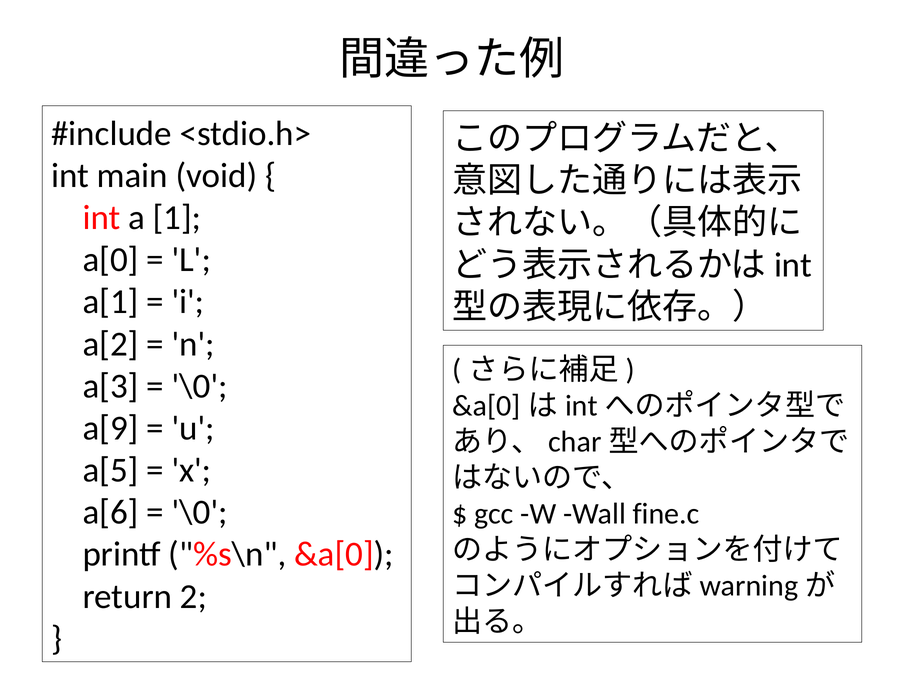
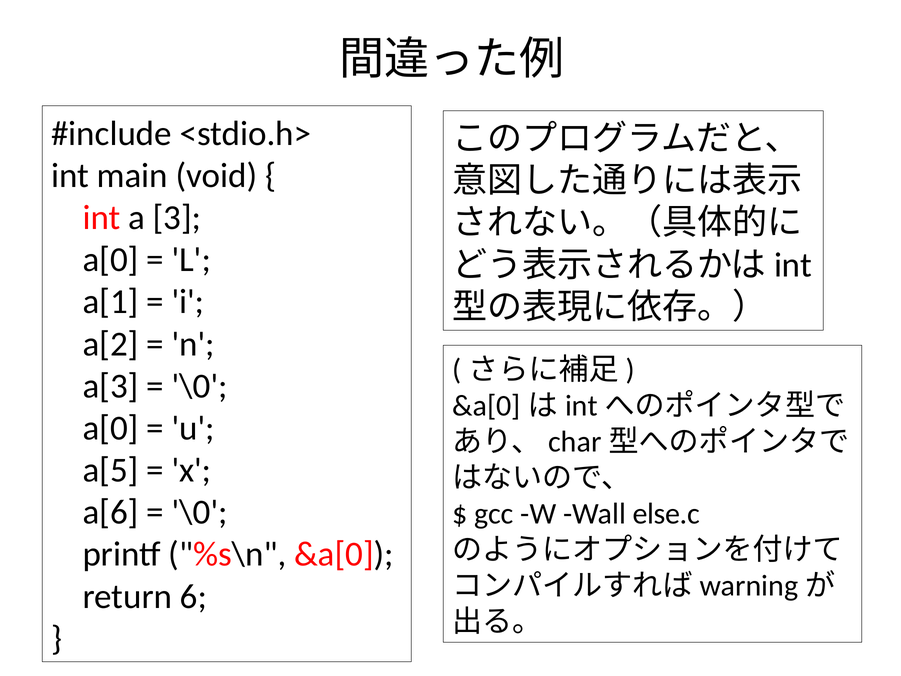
1: 1 -> 3
a[9 at (111, 428): a[9 -> a[0
fine.c: fine.c -> else.c
2: 2 -> 6
